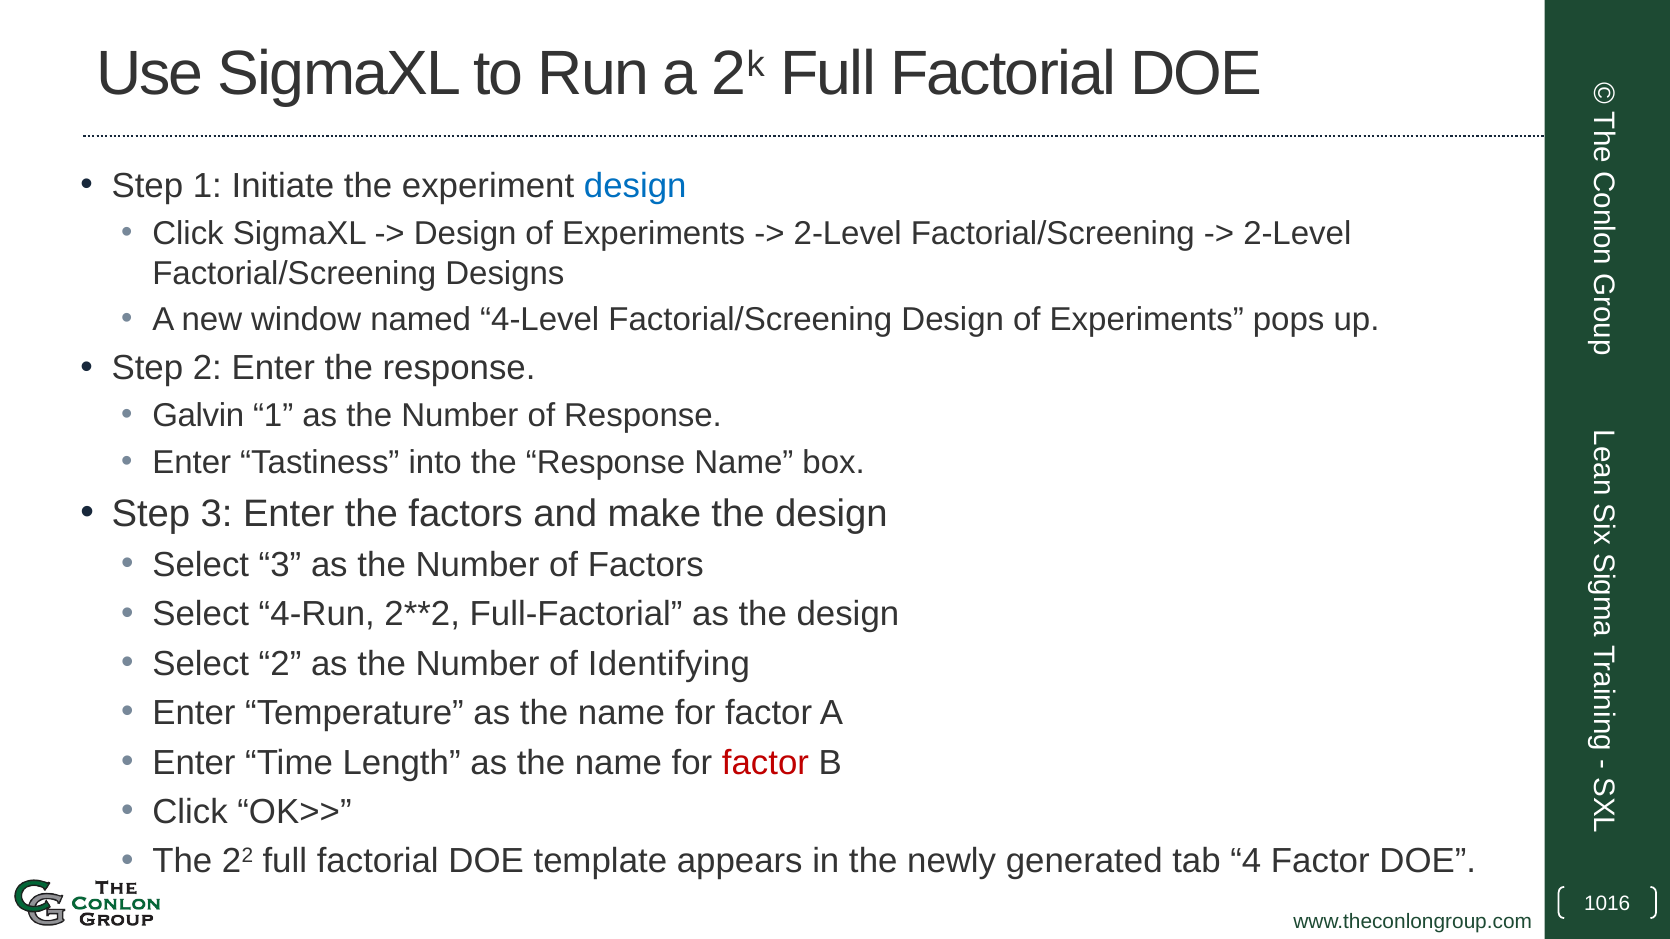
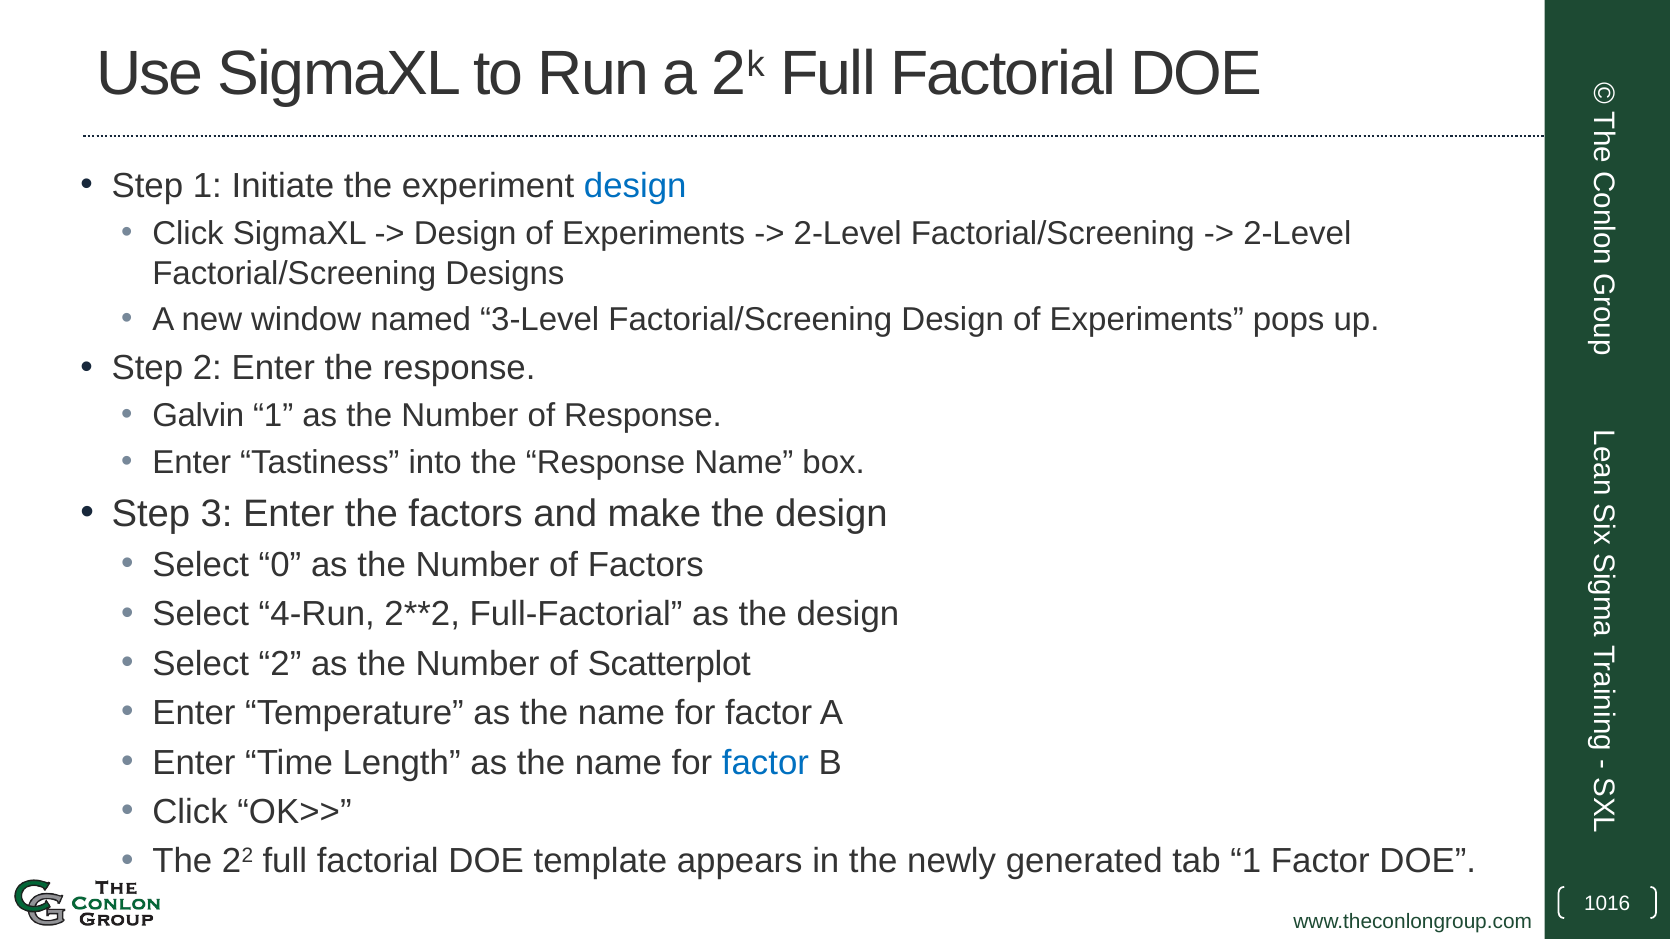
4-Level: 4-Level -> 3-Level
Select 3: 3 -> 0
Identifying: Identifying -> Scatterplot
factor at (765, 763) colour: red -> blue
tab 4: 4 -> 1
